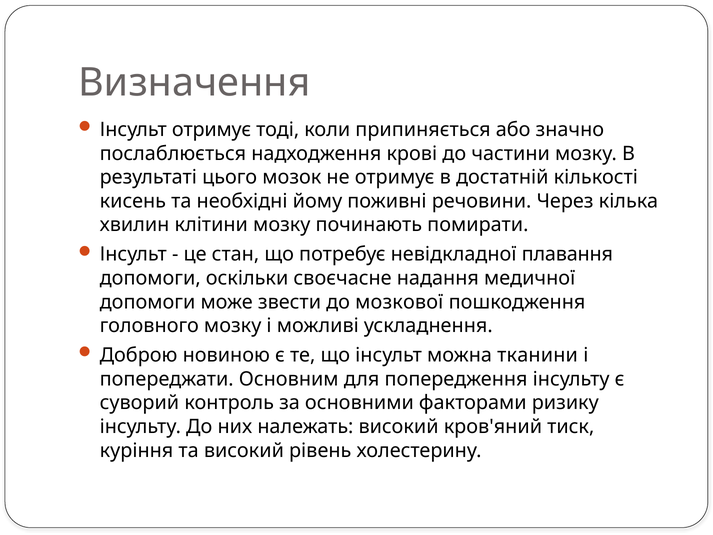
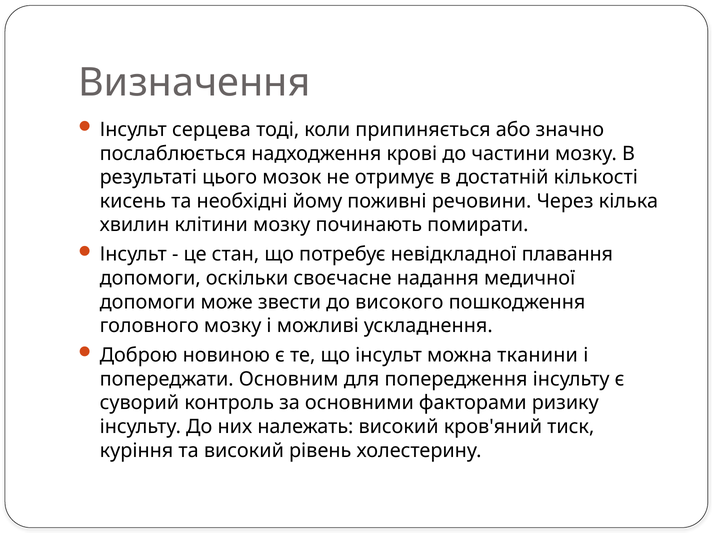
Інсульт отримує: отримує -> серцева
мозкової: мозкової -> високого
